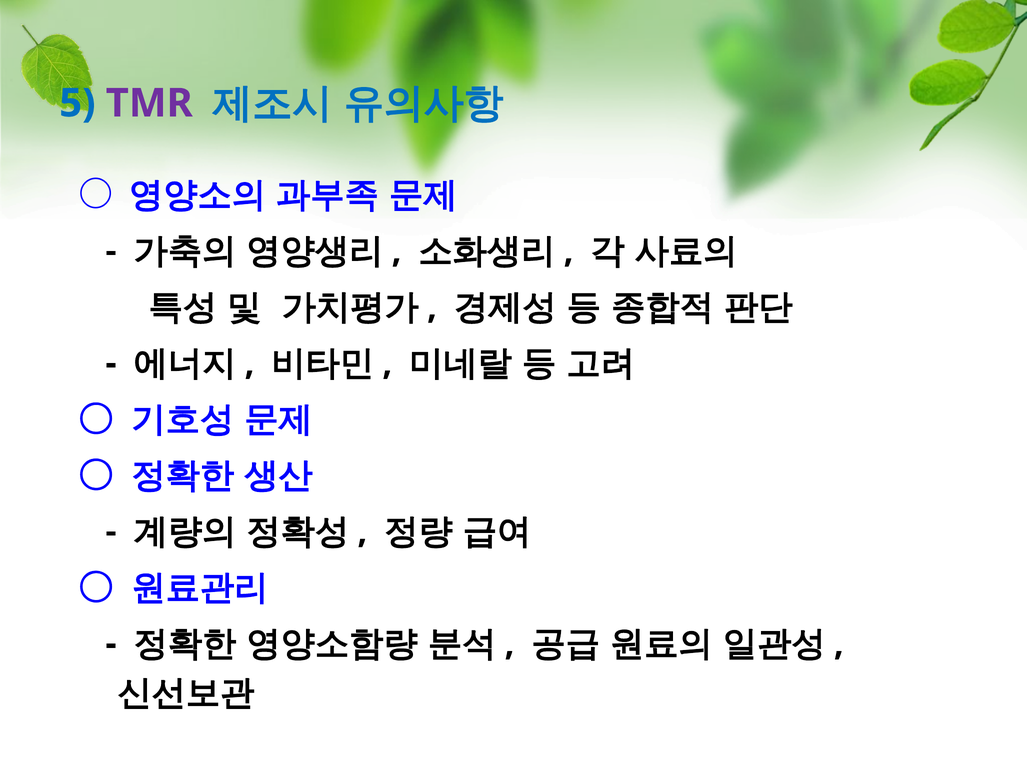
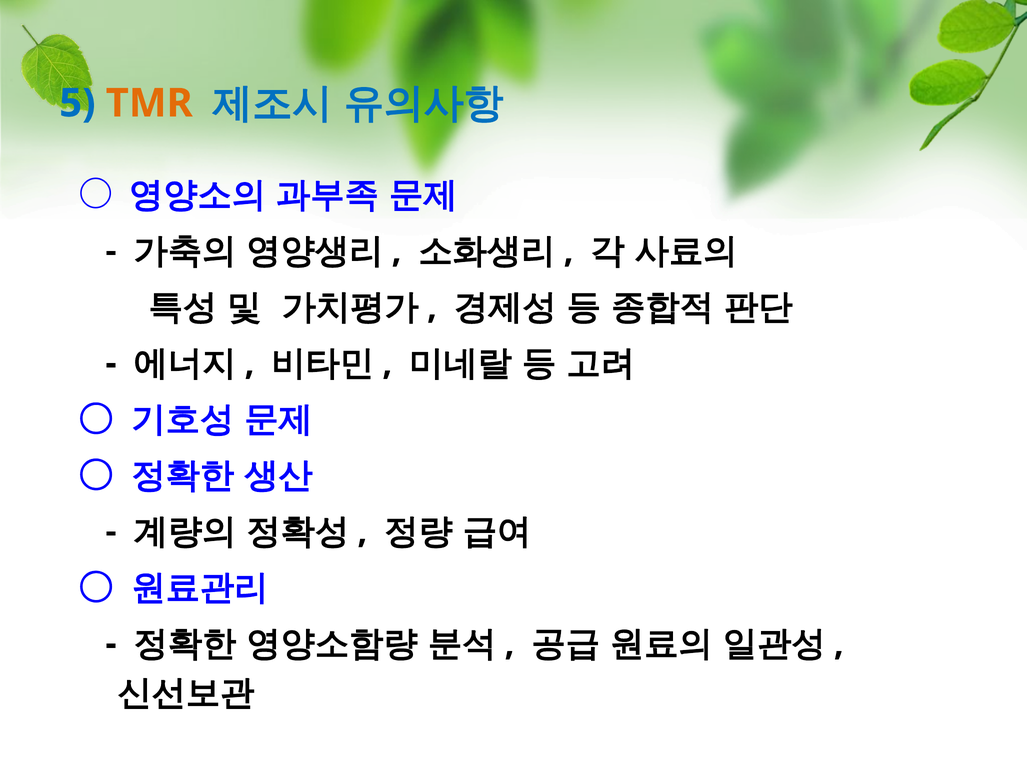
TMR colour: purple -> orange
